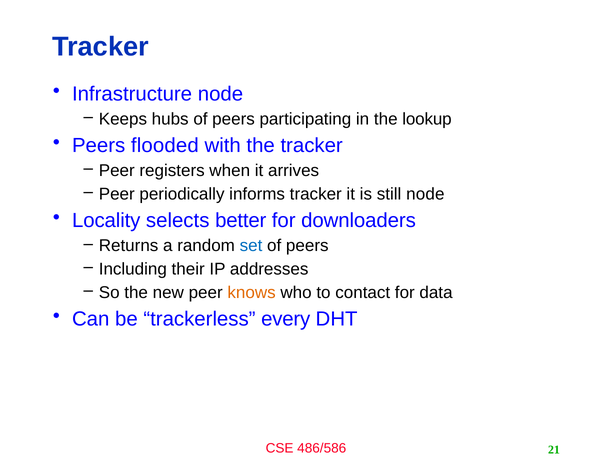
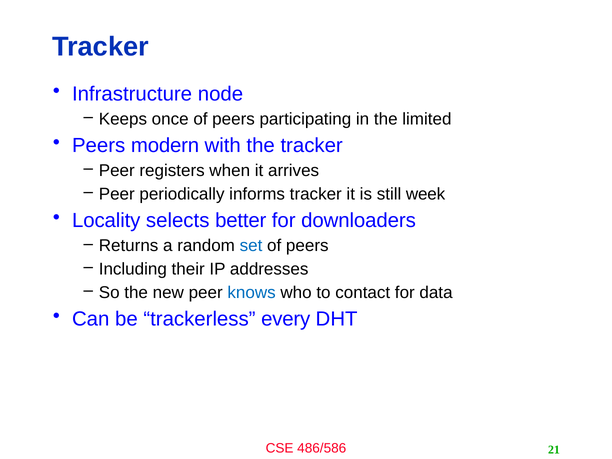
hubs: hubs -> once
lookup: lookup -> limited
flooded: flooded -> modern
still node: node -> week
knows colour: orange -> blue
